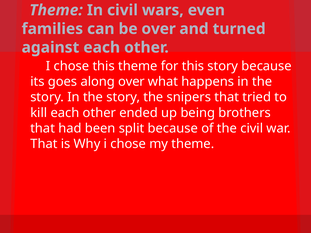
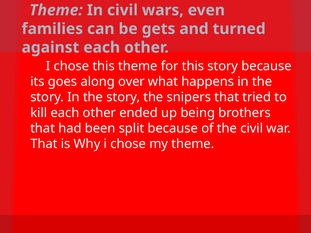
be over: over -> gets
